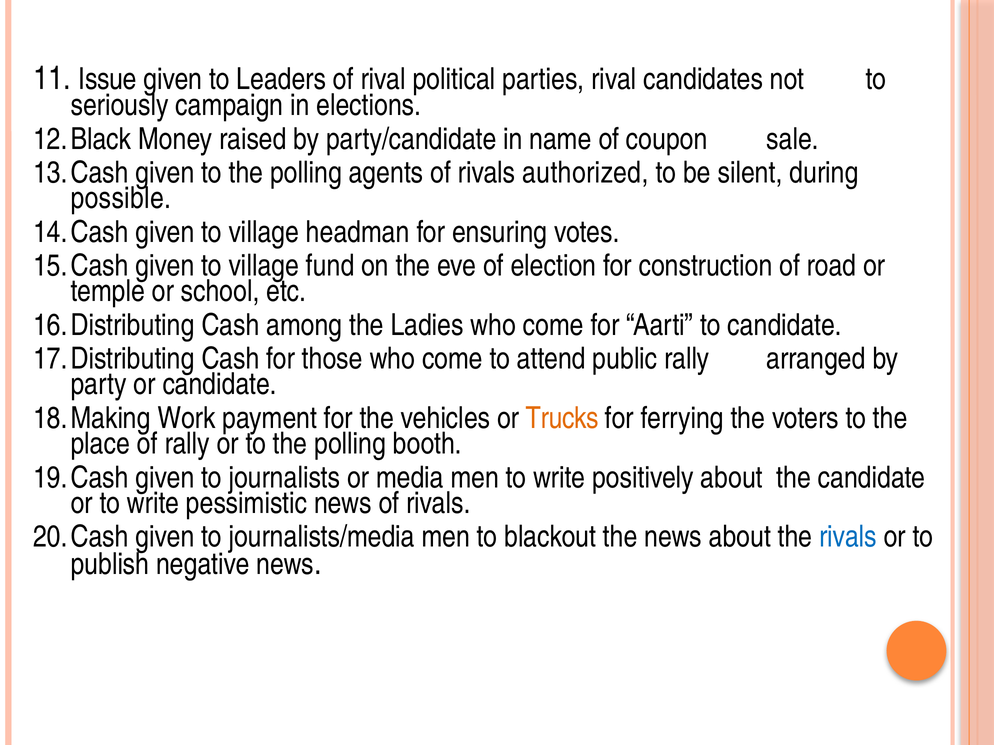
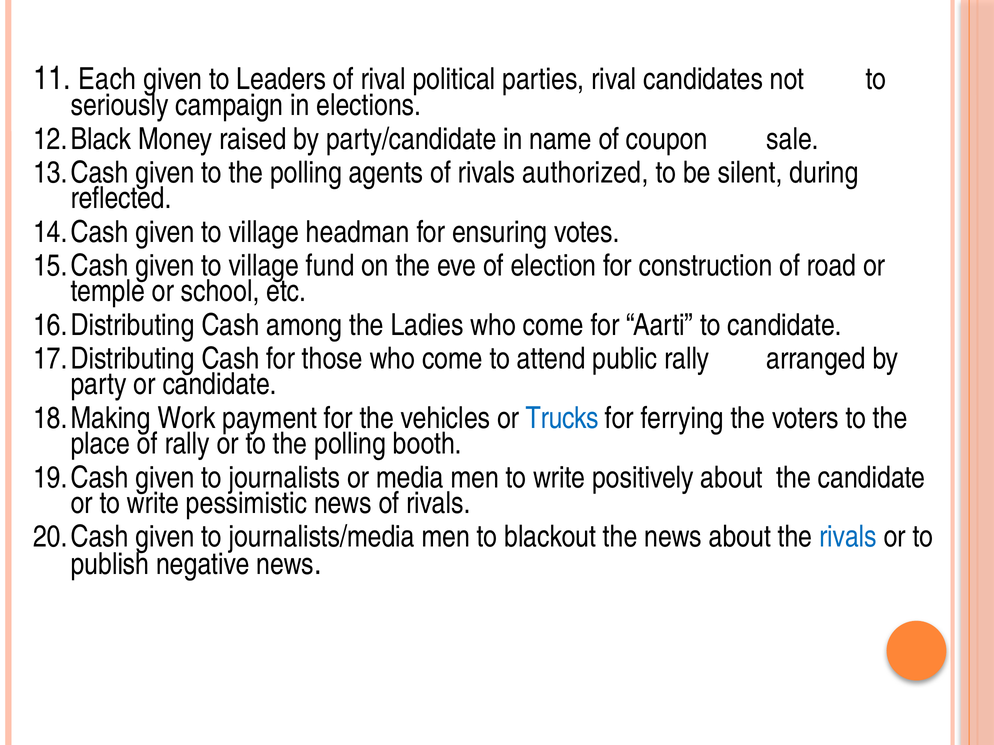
Issue: Issue -> Each
possible: possible -> reflected
Trucks colour: orange -> blue
